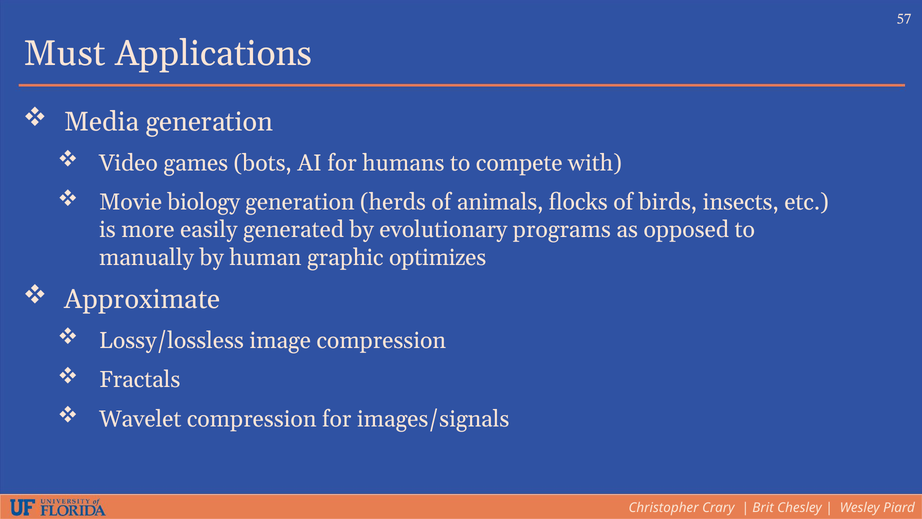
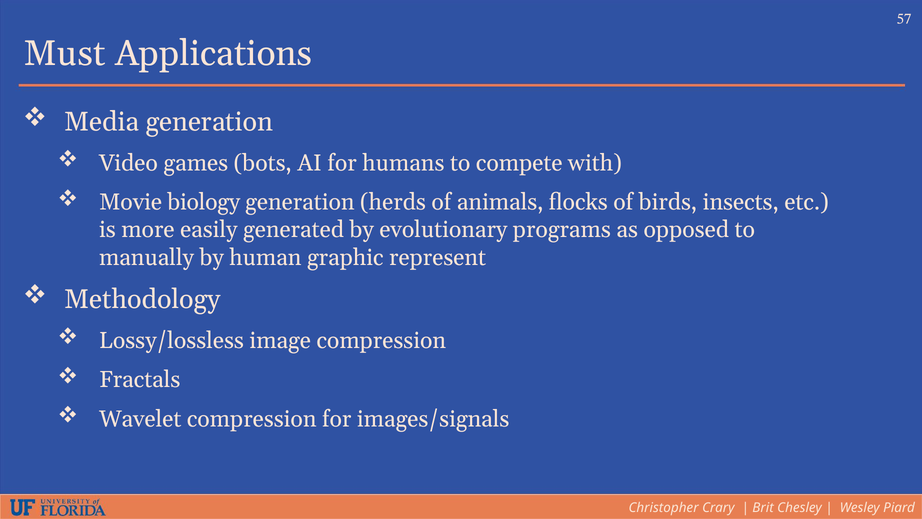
optimizes: optimizes -> represent
Approximate: Approximate -> Methodology
